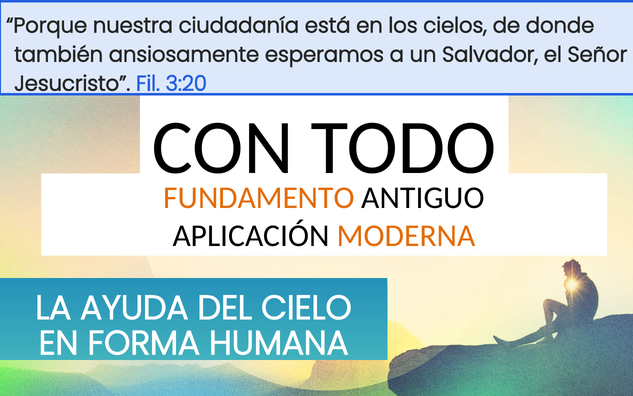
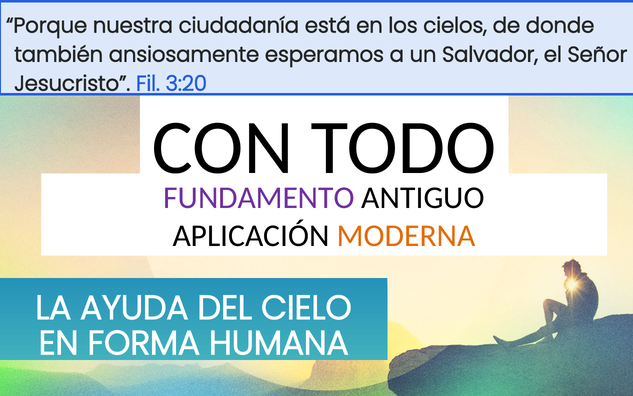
FUNDAMENTO colour: orange -> purple
